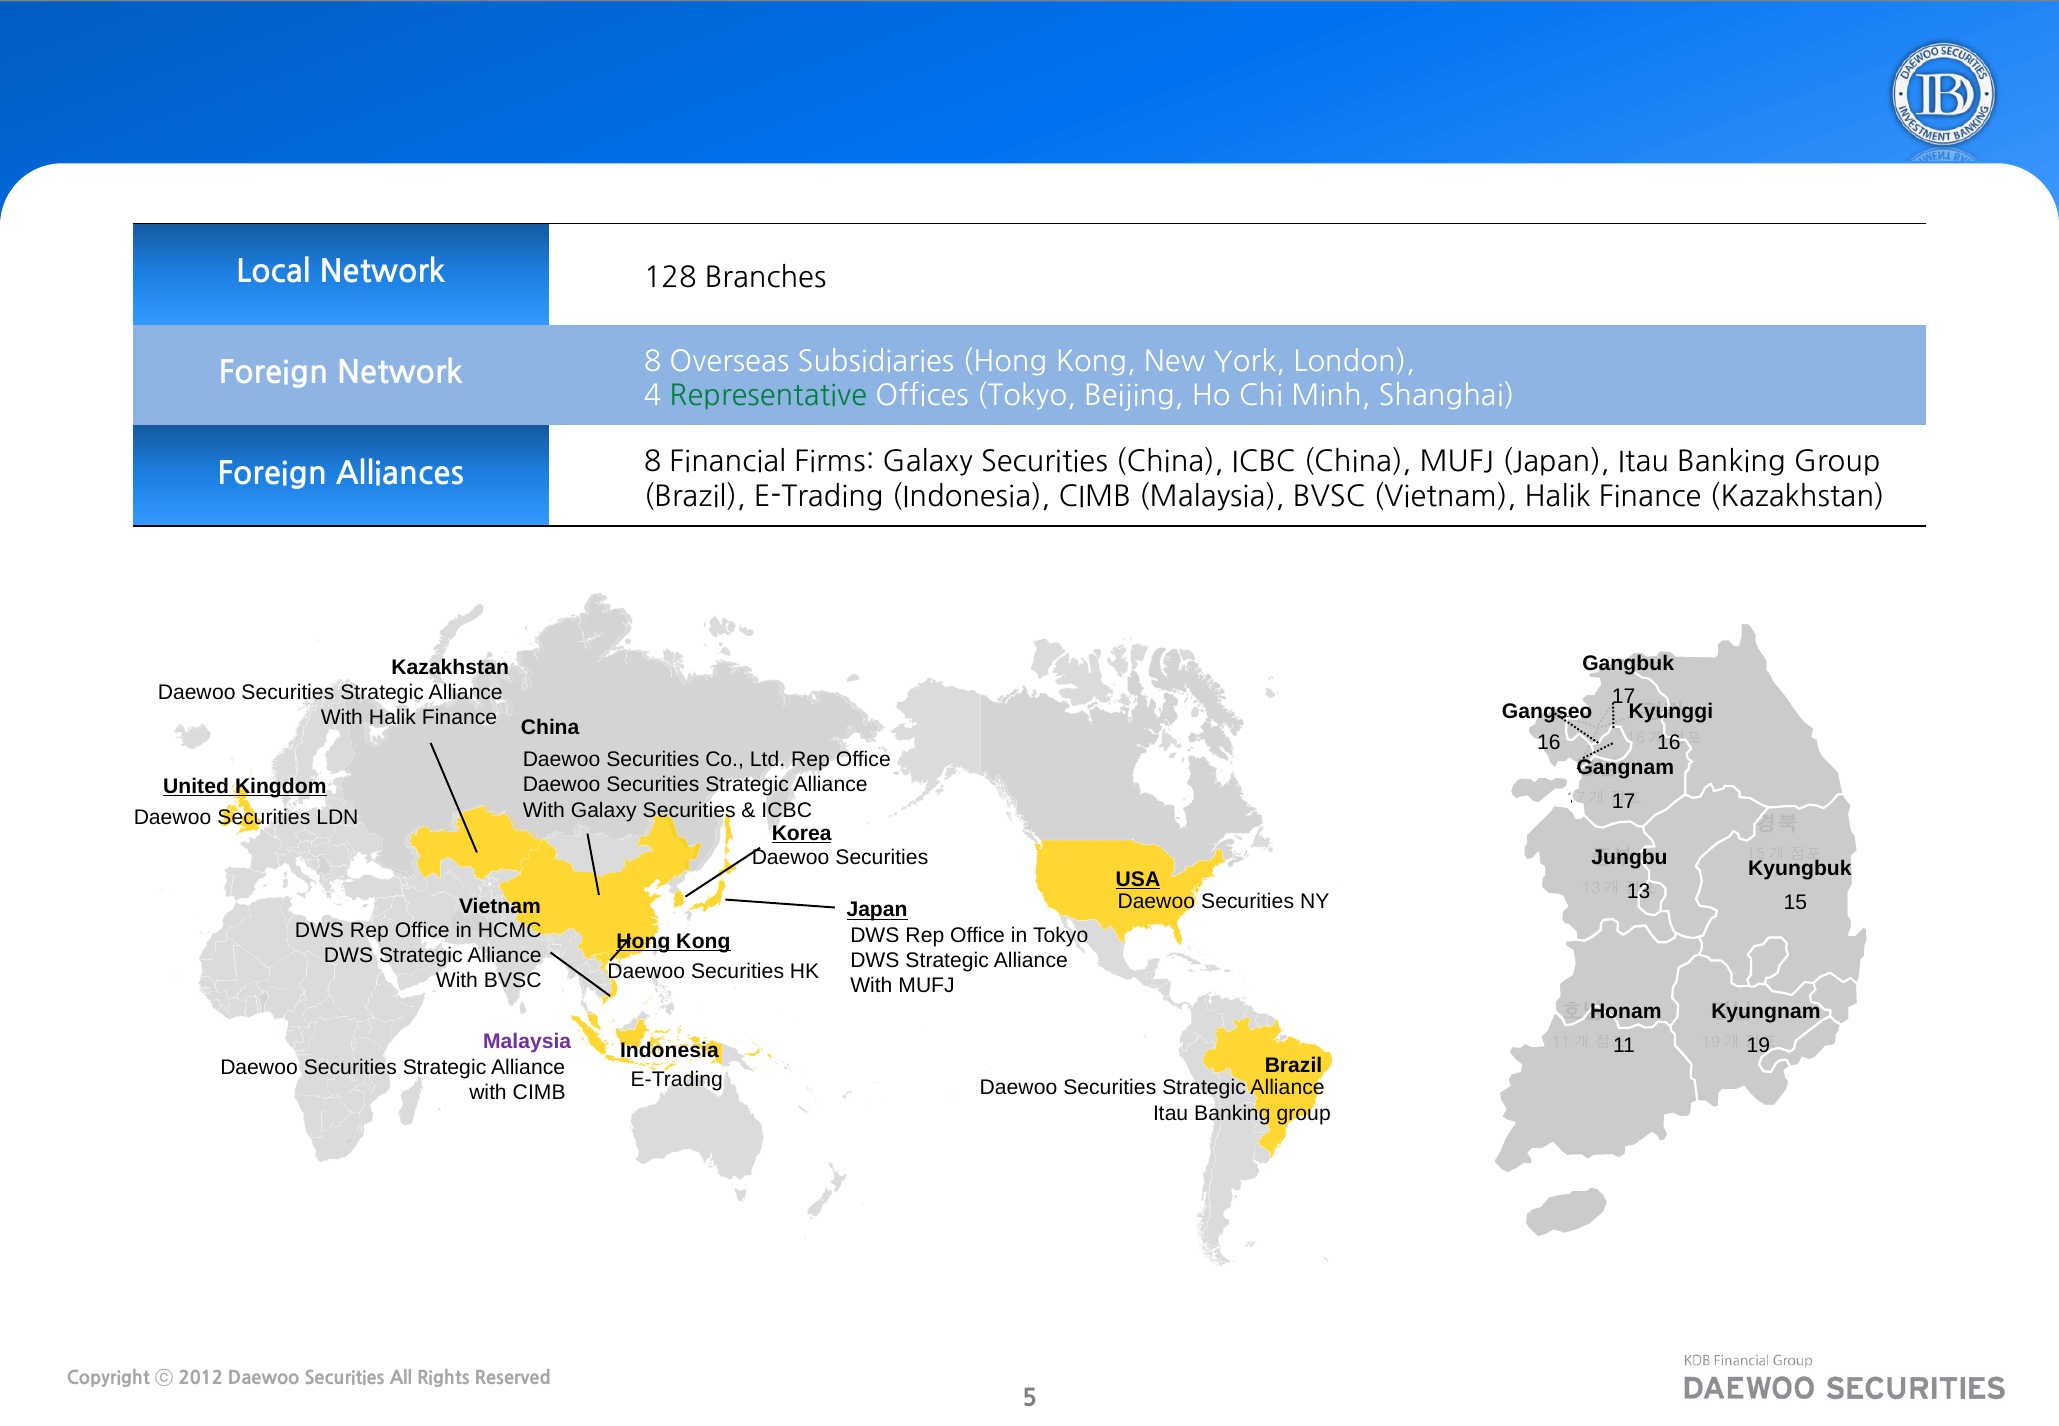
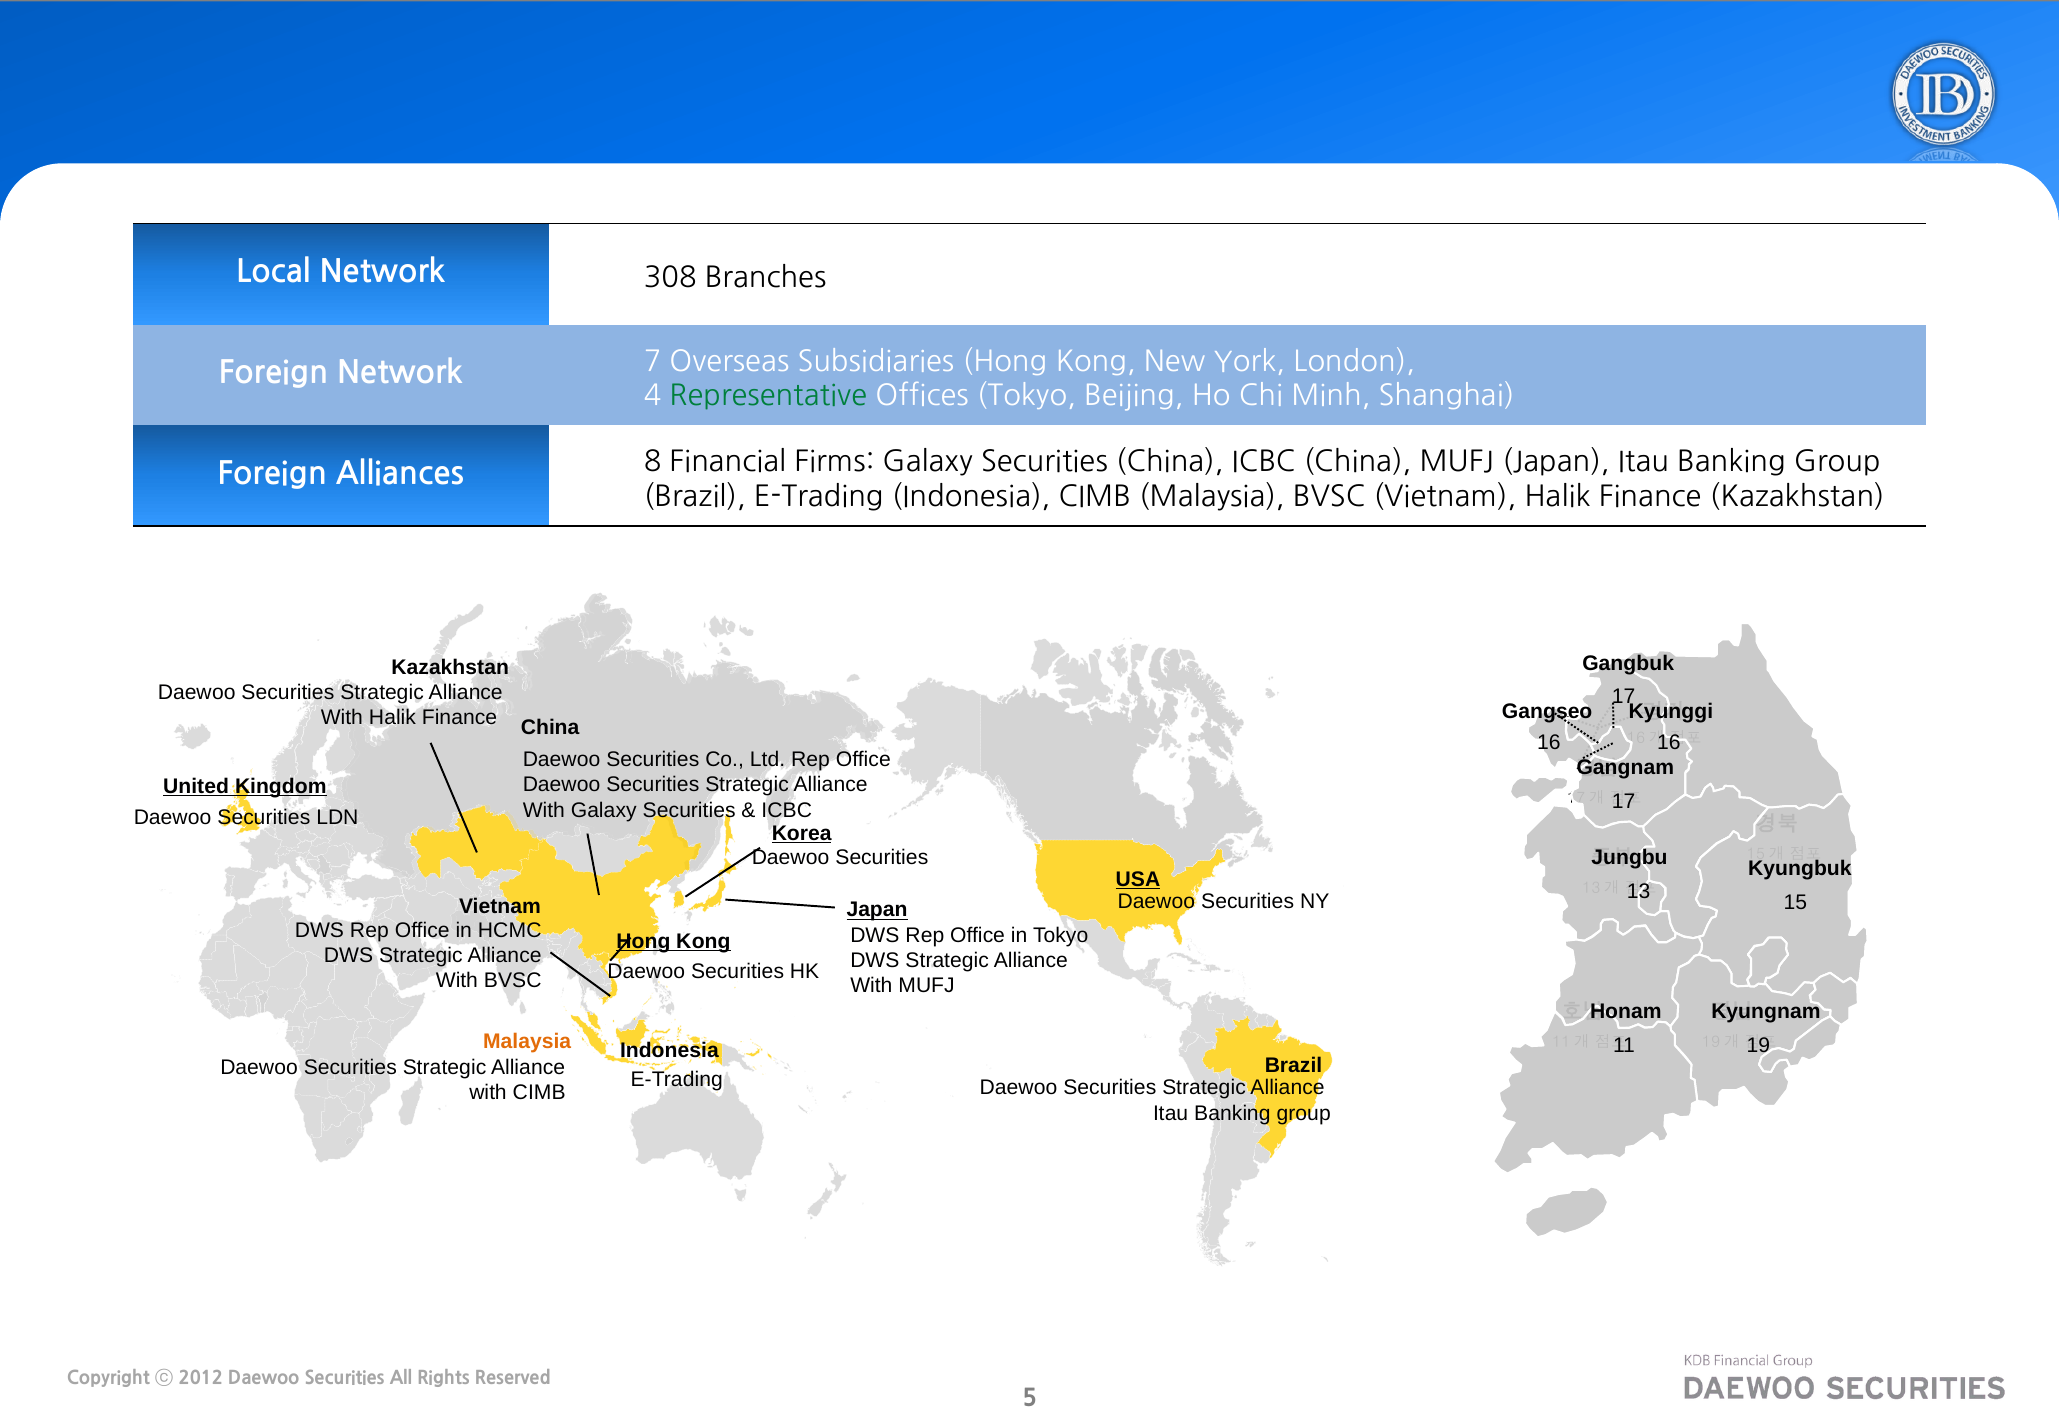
128: 128 -> 308
Network 8: 8 -> 7
Malaysia at (527, 1041) colour: purple -> orange
